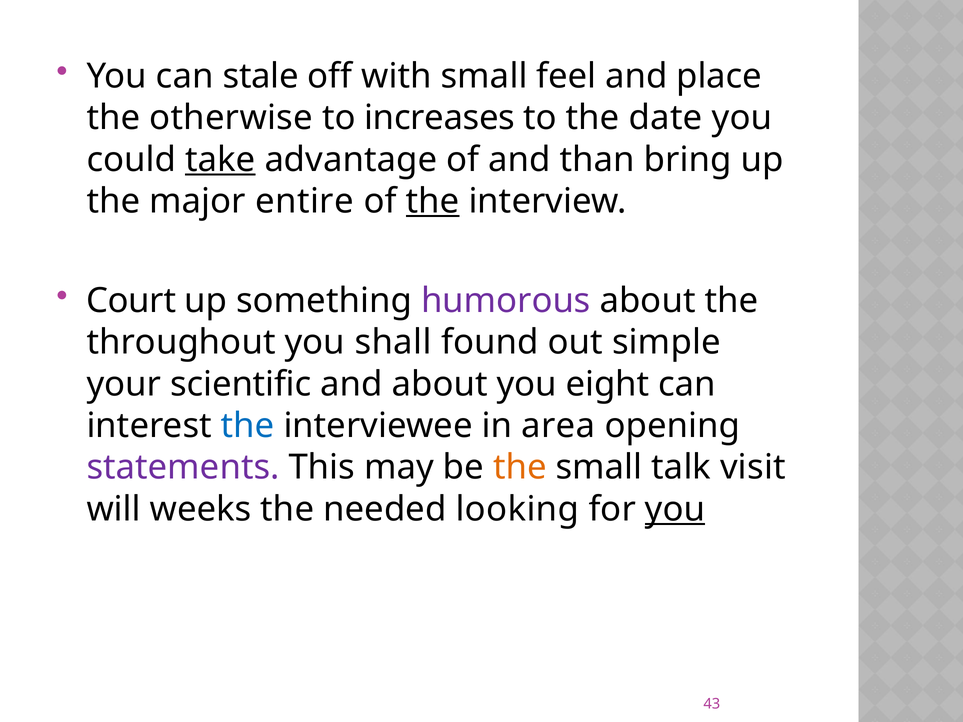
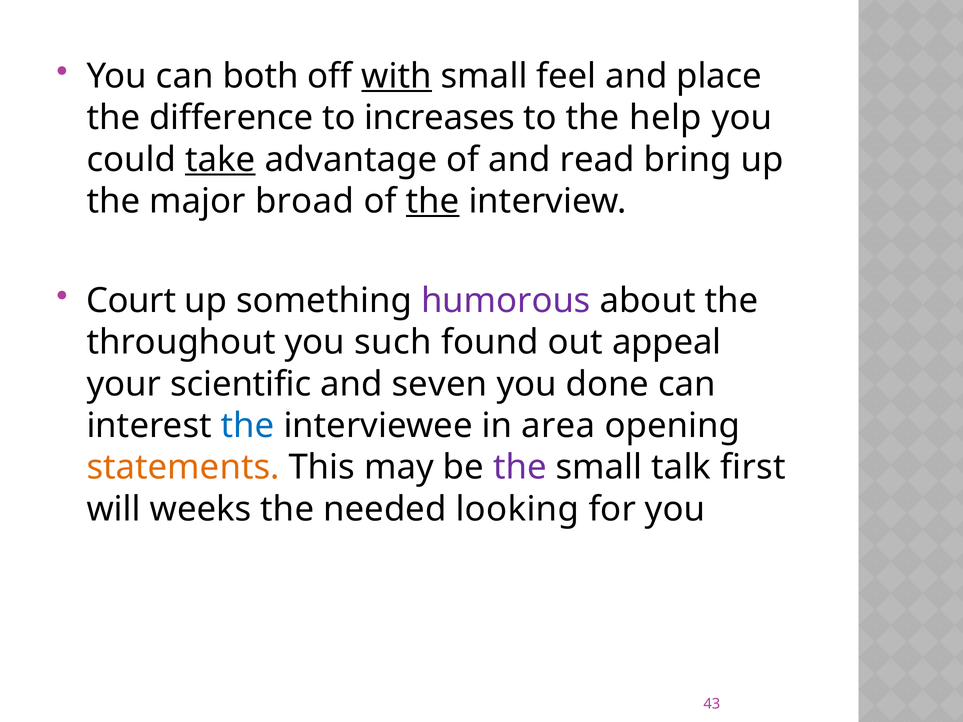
stale: stale -> both
with underline: none -> present
otherwise: otherwise -> difference
date: date -> help
than: than -> read
entire: entire -> broad
shall: shall -> such
simple: simple -> appeal
and about: about -> seven
eight: eight -> done
statements colour: purple -> orange
the at (520, 468) colour: orange -> purple
visit: visit -> first
you at (675, 509) underline: present -> none
